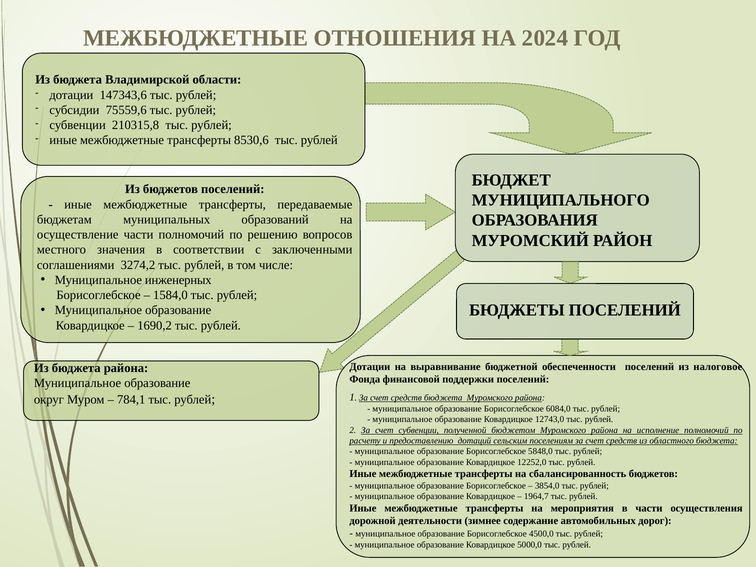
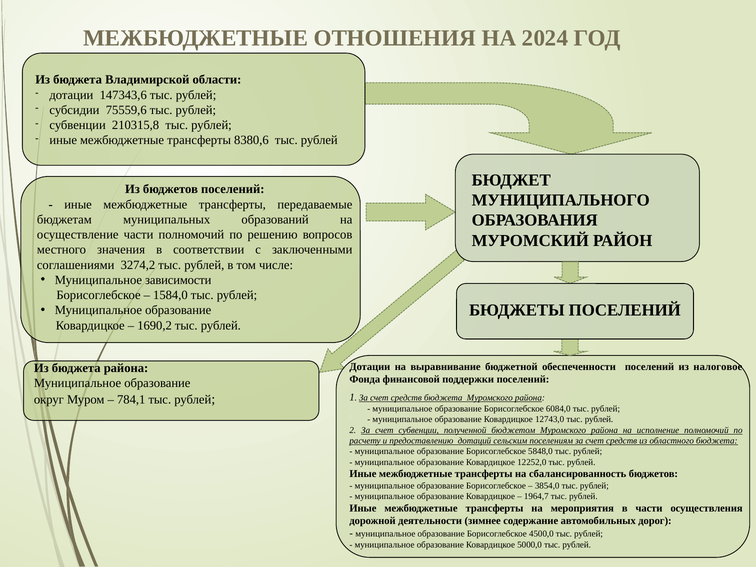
8530,6: 8530,6 -> 8380,6
инженерных: инженерных -> зависимости
